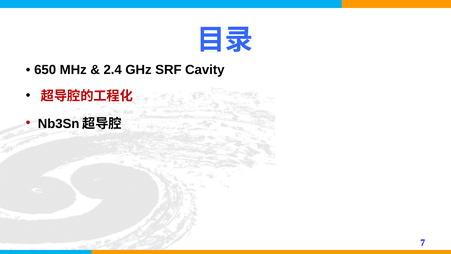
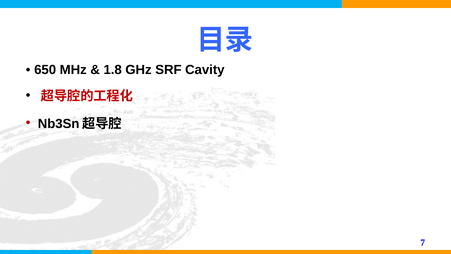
2.4: 2.4 -> 1.8
